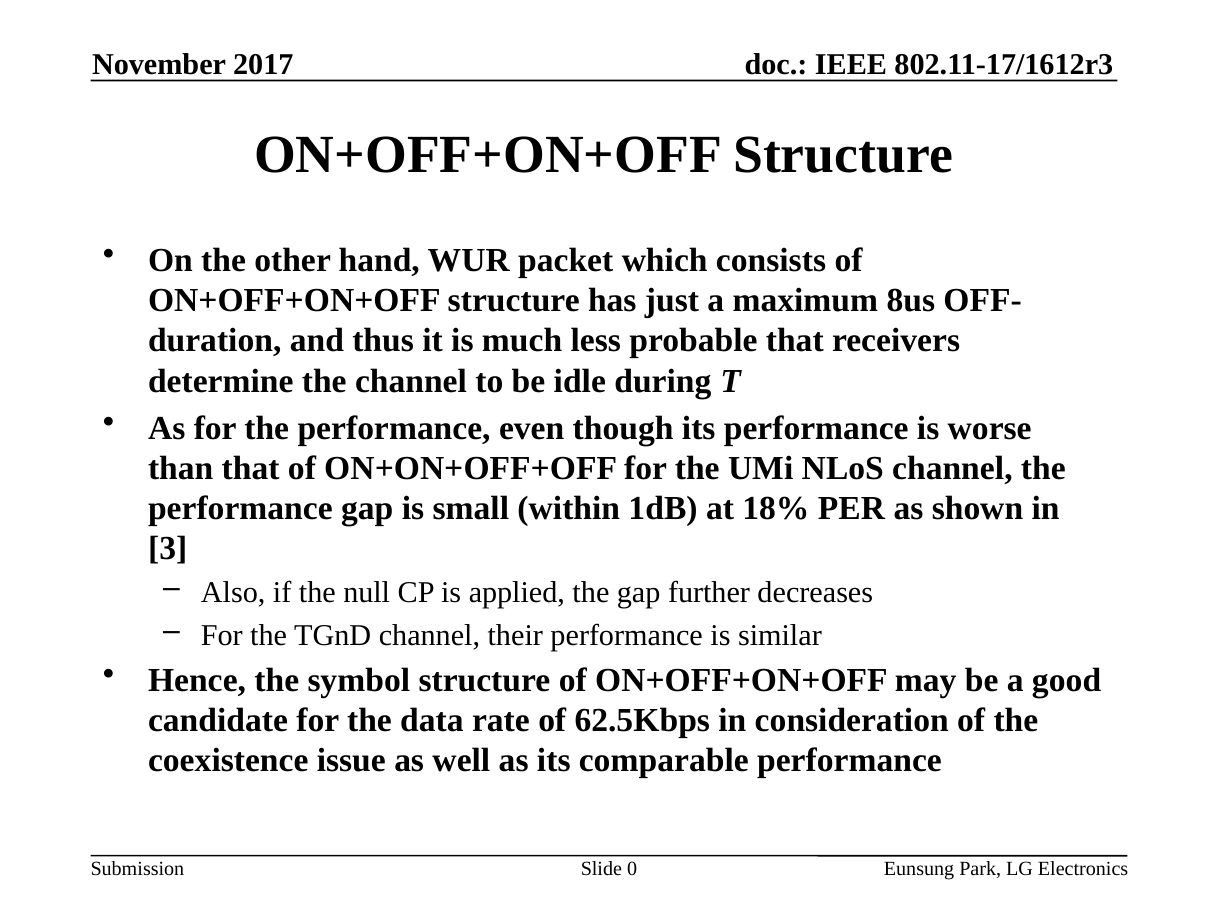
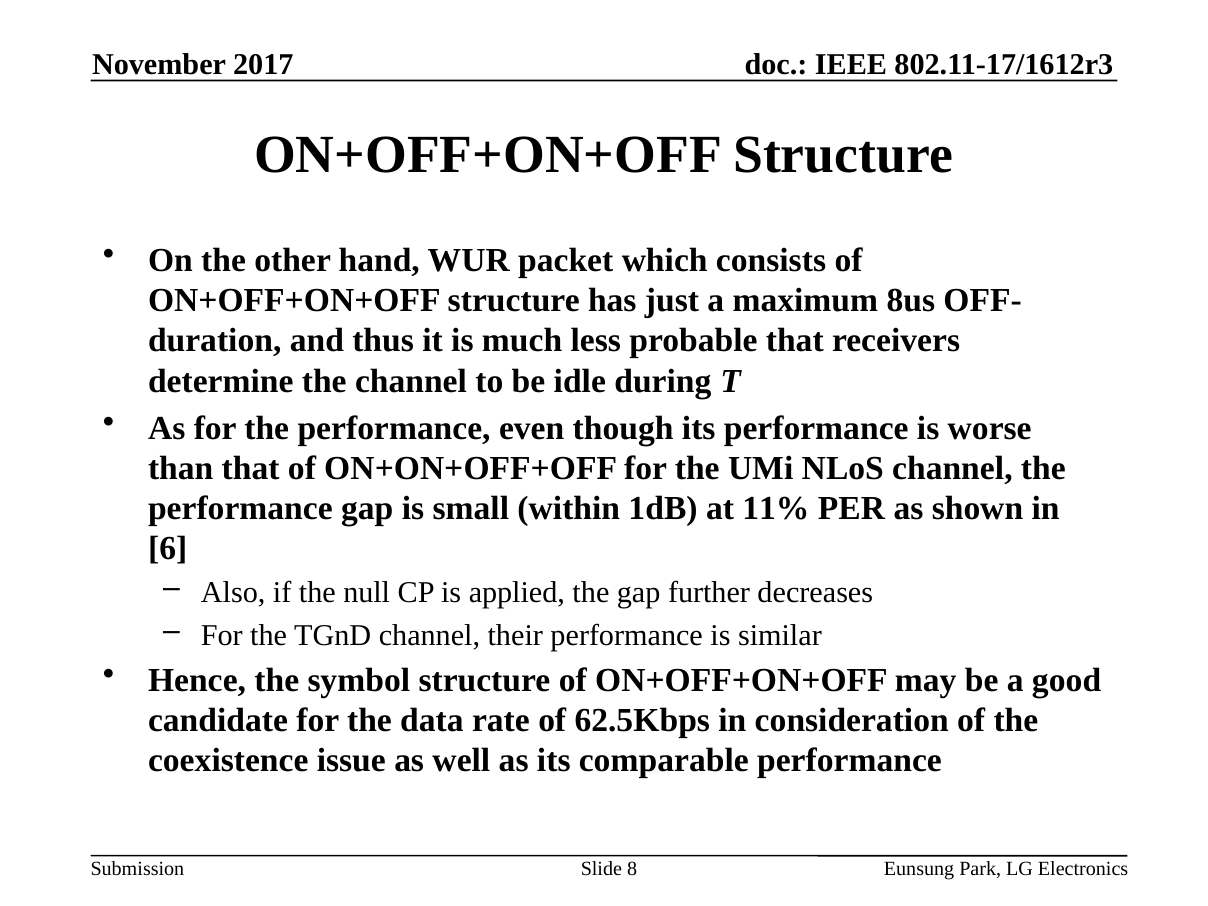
18%: 18% -> 11%
3: 3 -> 6
0: 0 -> 8
